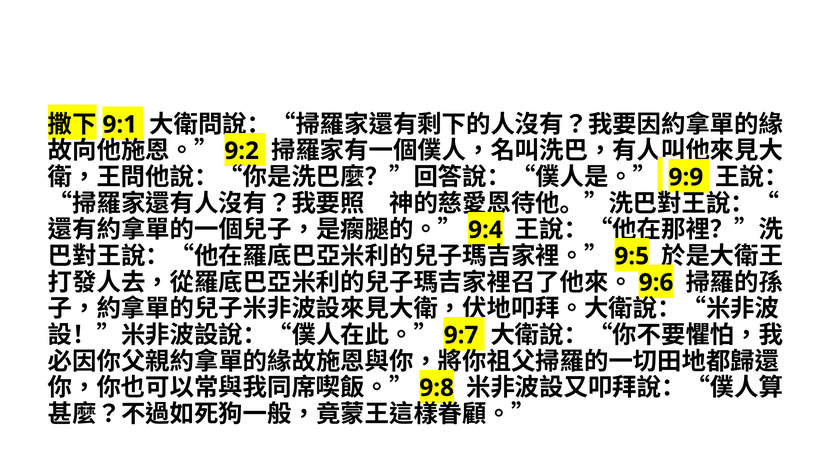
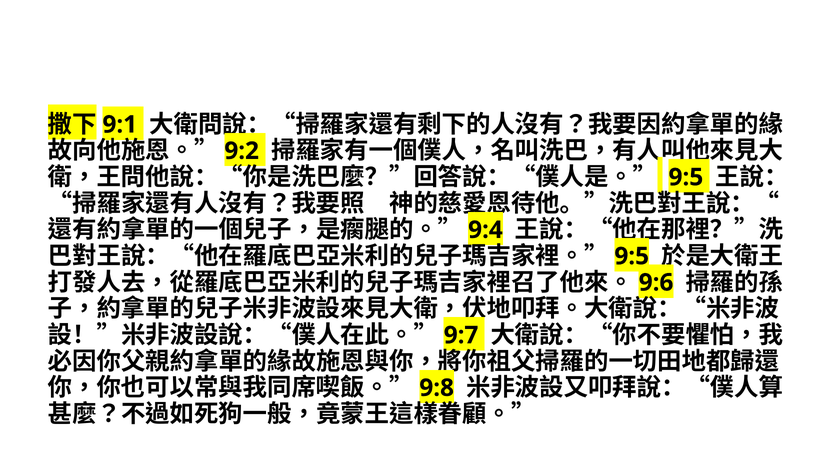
9:9 at (686, 177): 9:9 -> 9:5
